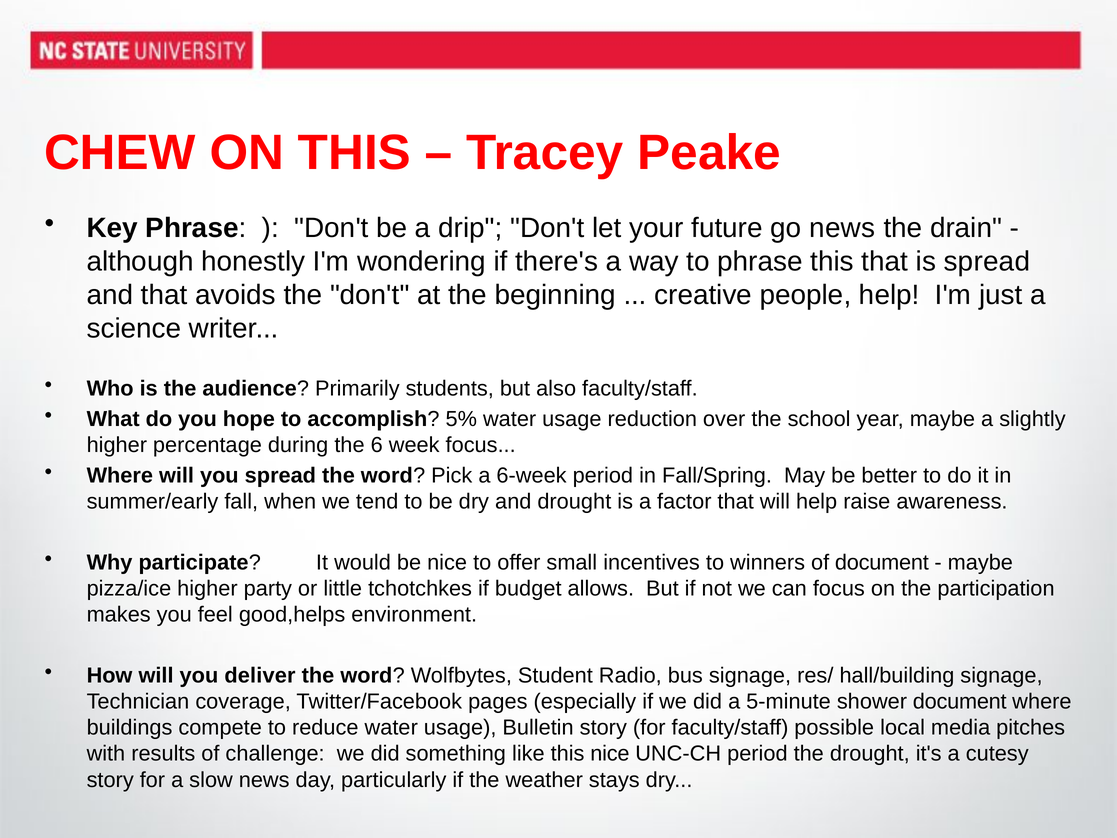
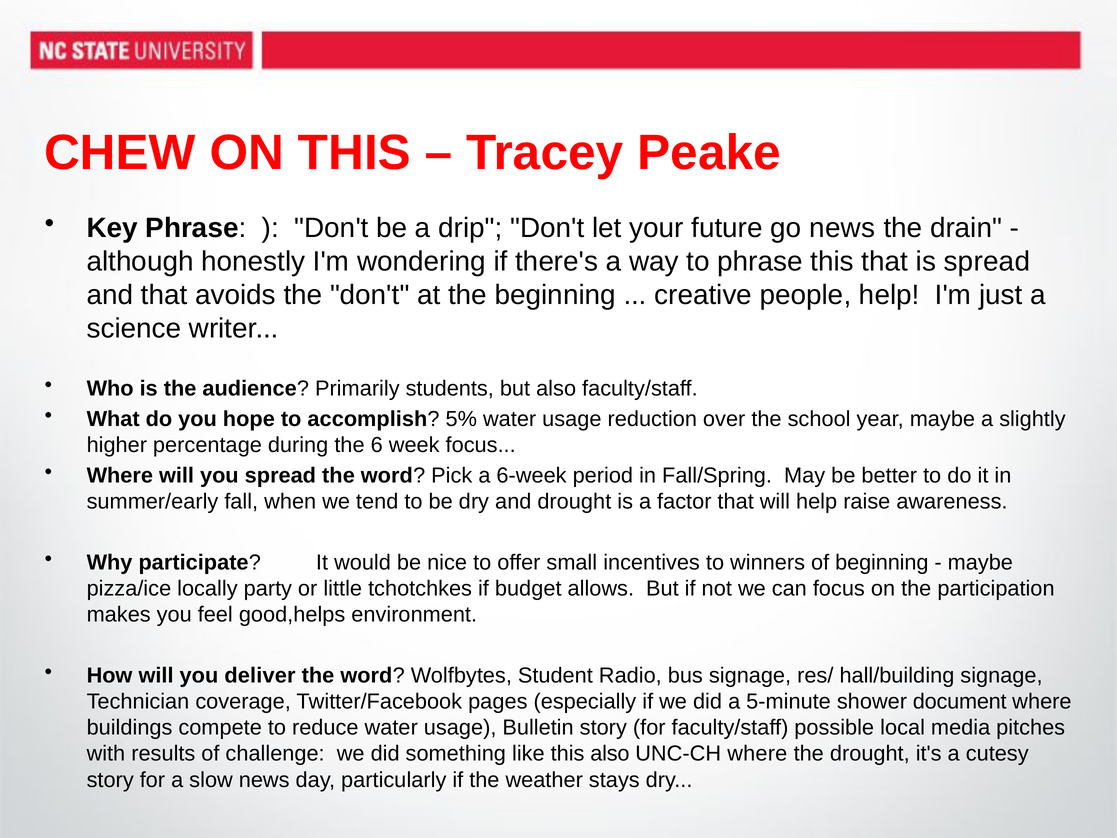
of document: document -> beginning
pizza/ice higher: higher -> locally
this nice: nice -> also
UNC-CH period: period -> where
